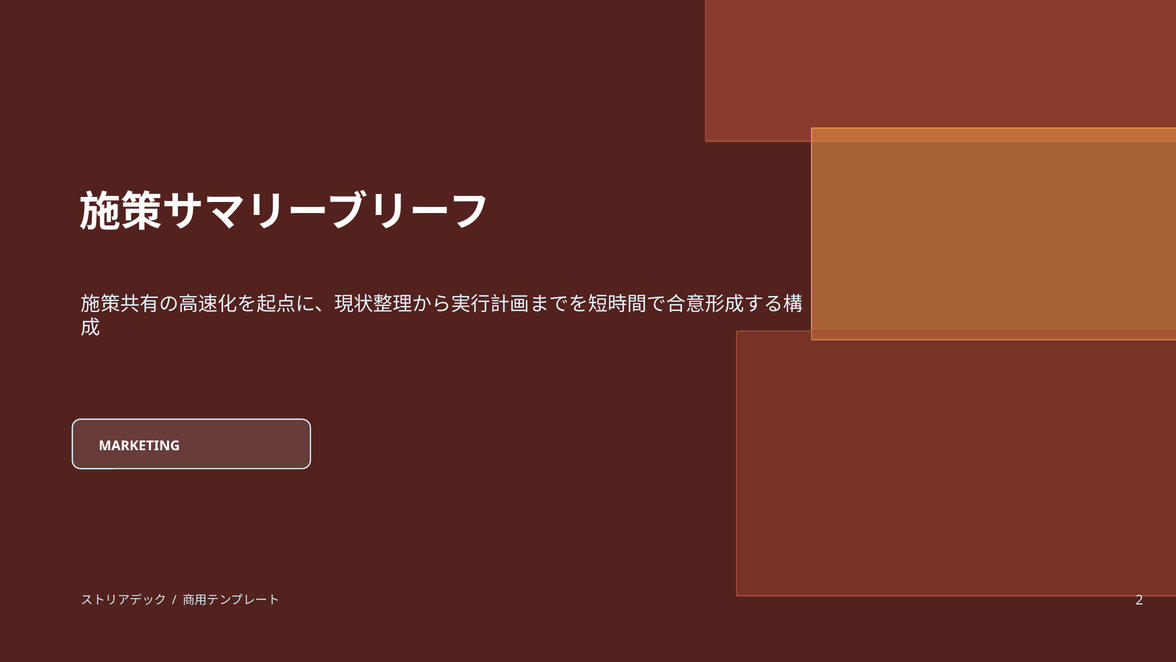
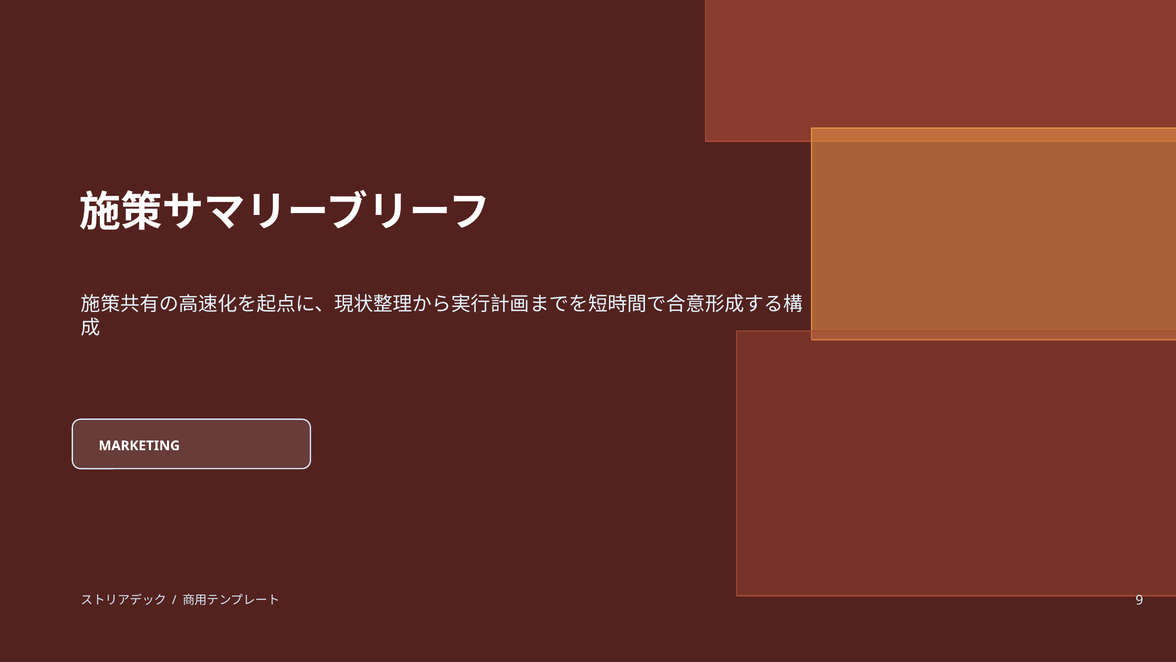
2: 2 -> 9
